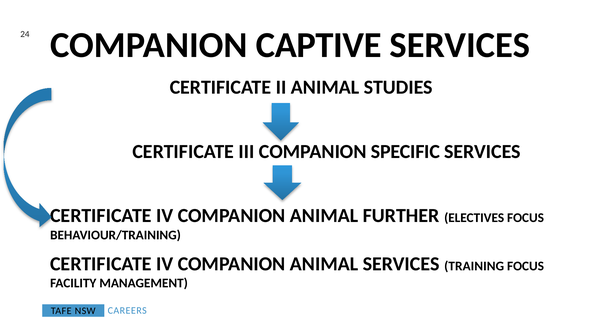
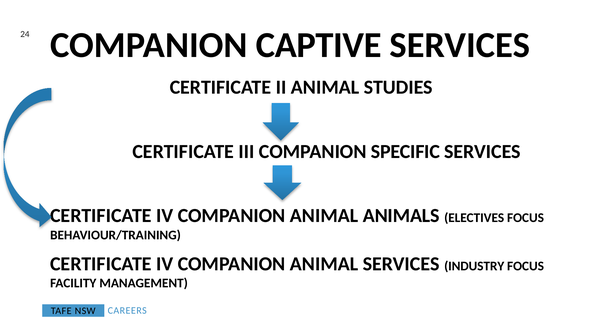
FURTHER: FURTHER -> ANIMALS
TRAINING: TRAINING -> INDUSTRY
